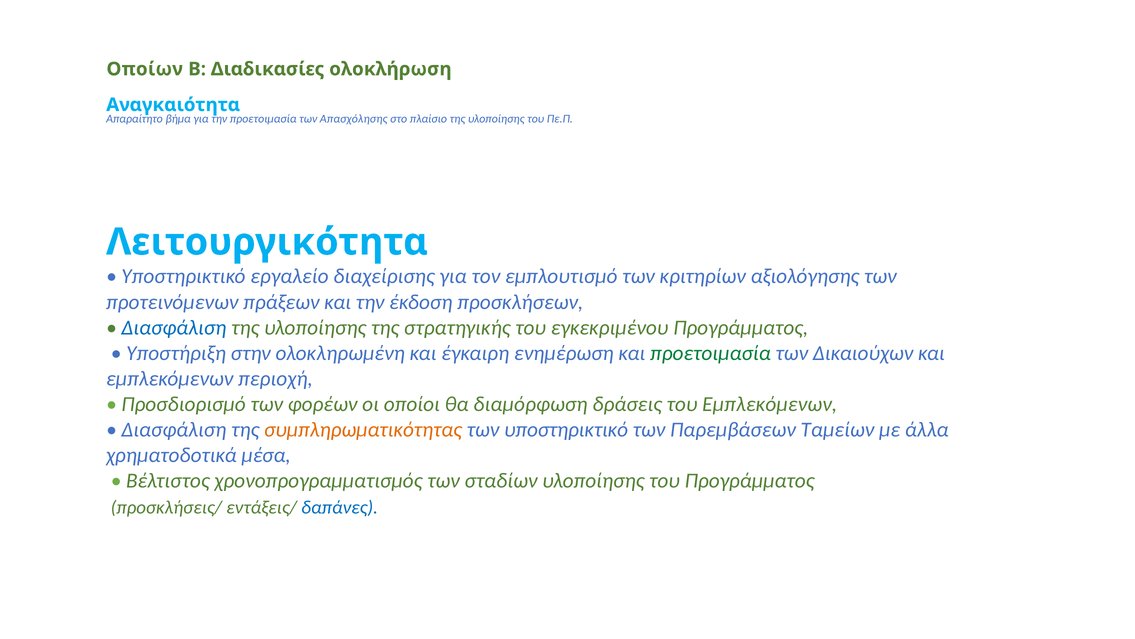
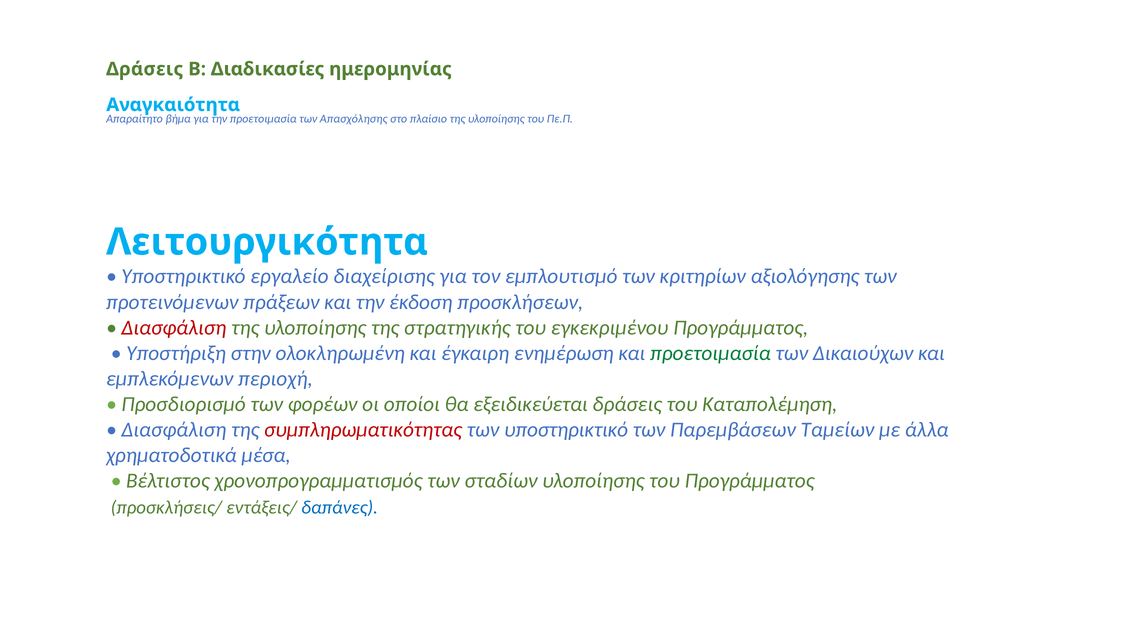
Οποίων at (145, 69): Οποίων -> Δράσεις
ολοκλήρωση: ολοκλήρωση -> ημερομηνίας
Διασφάλιση at (174, 327) colour: blue -> red
διαμόρφωση: διαμόρφωση -> εξειδικεύεται
του Εμπλεκόμενων: Εμπλεκόμενων -> Καταπολέμηση
συμπληρωματικότητας colour: orange -> red
